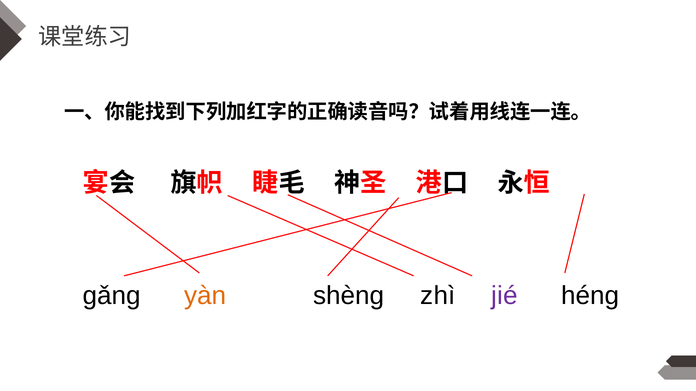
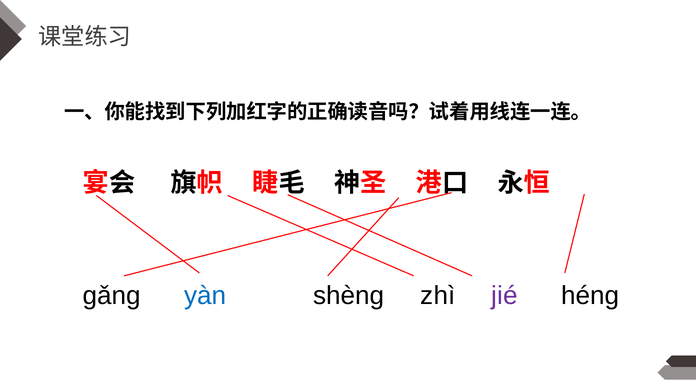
yàn colour: orange -> blue
